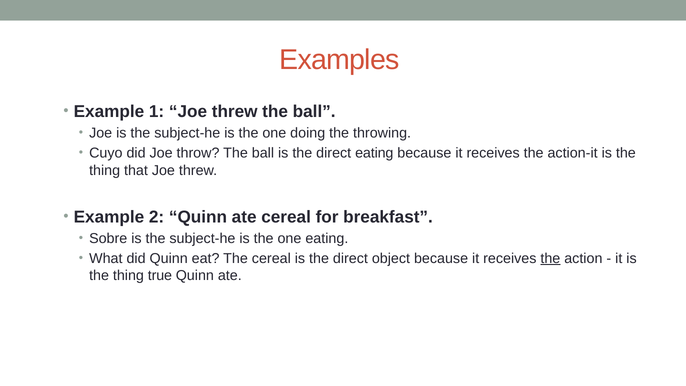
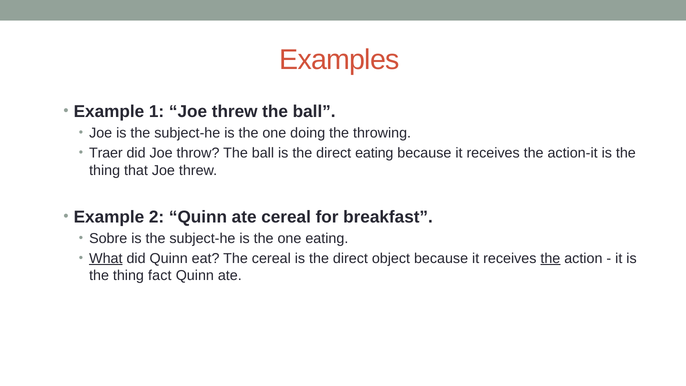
Cuyo: Cuyo -> Traer
What underline: none -> present
true: true -> fact
